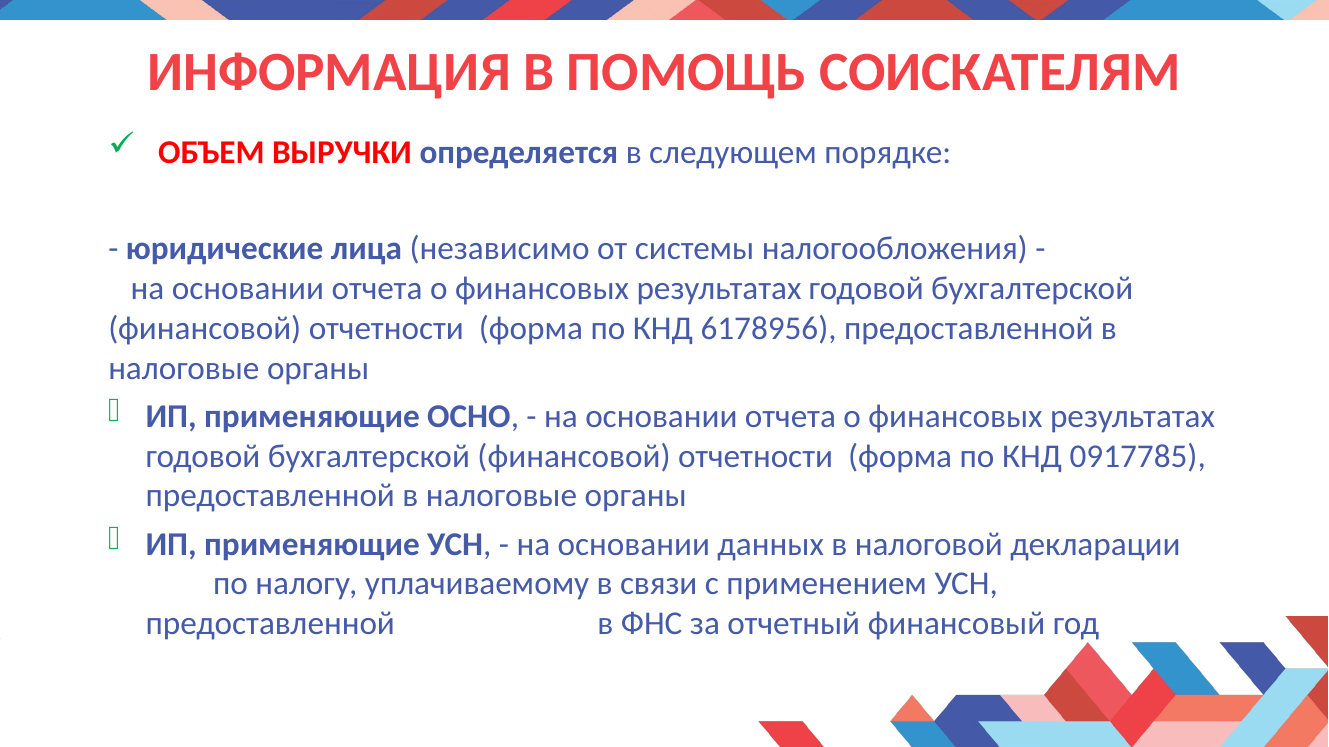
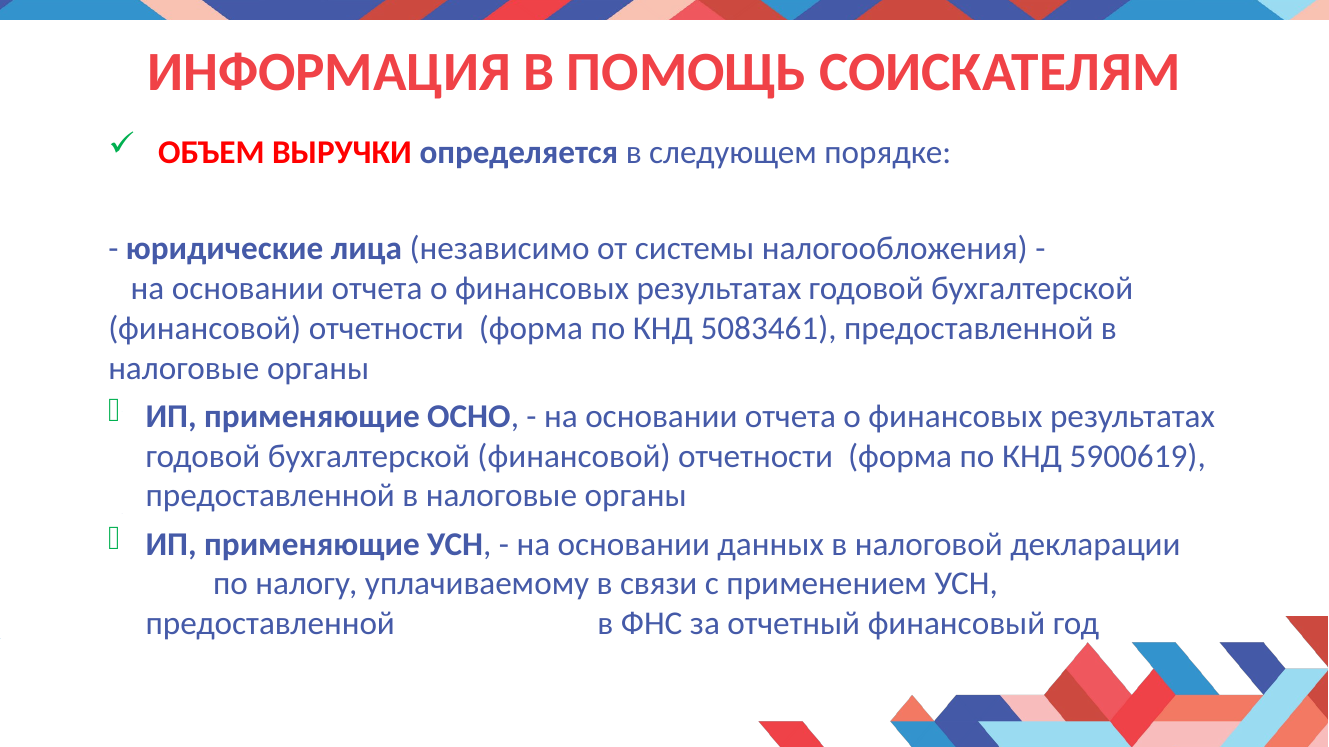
6178956: 6178956 -> 5083461
0917785: 0917785 -> 5900619
